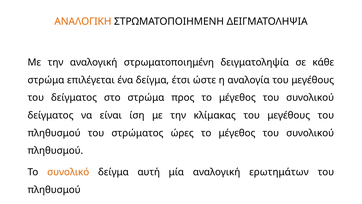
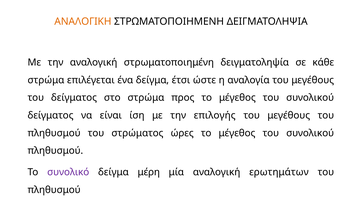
κλίμακας: κλίμακας -> επιλογής
συνολικό colour: orange -> purple
αυτή: αυτή -> μέρη
